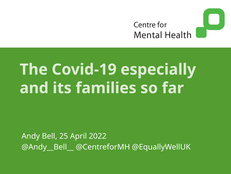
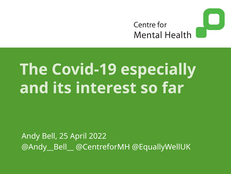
families: families -> interest
